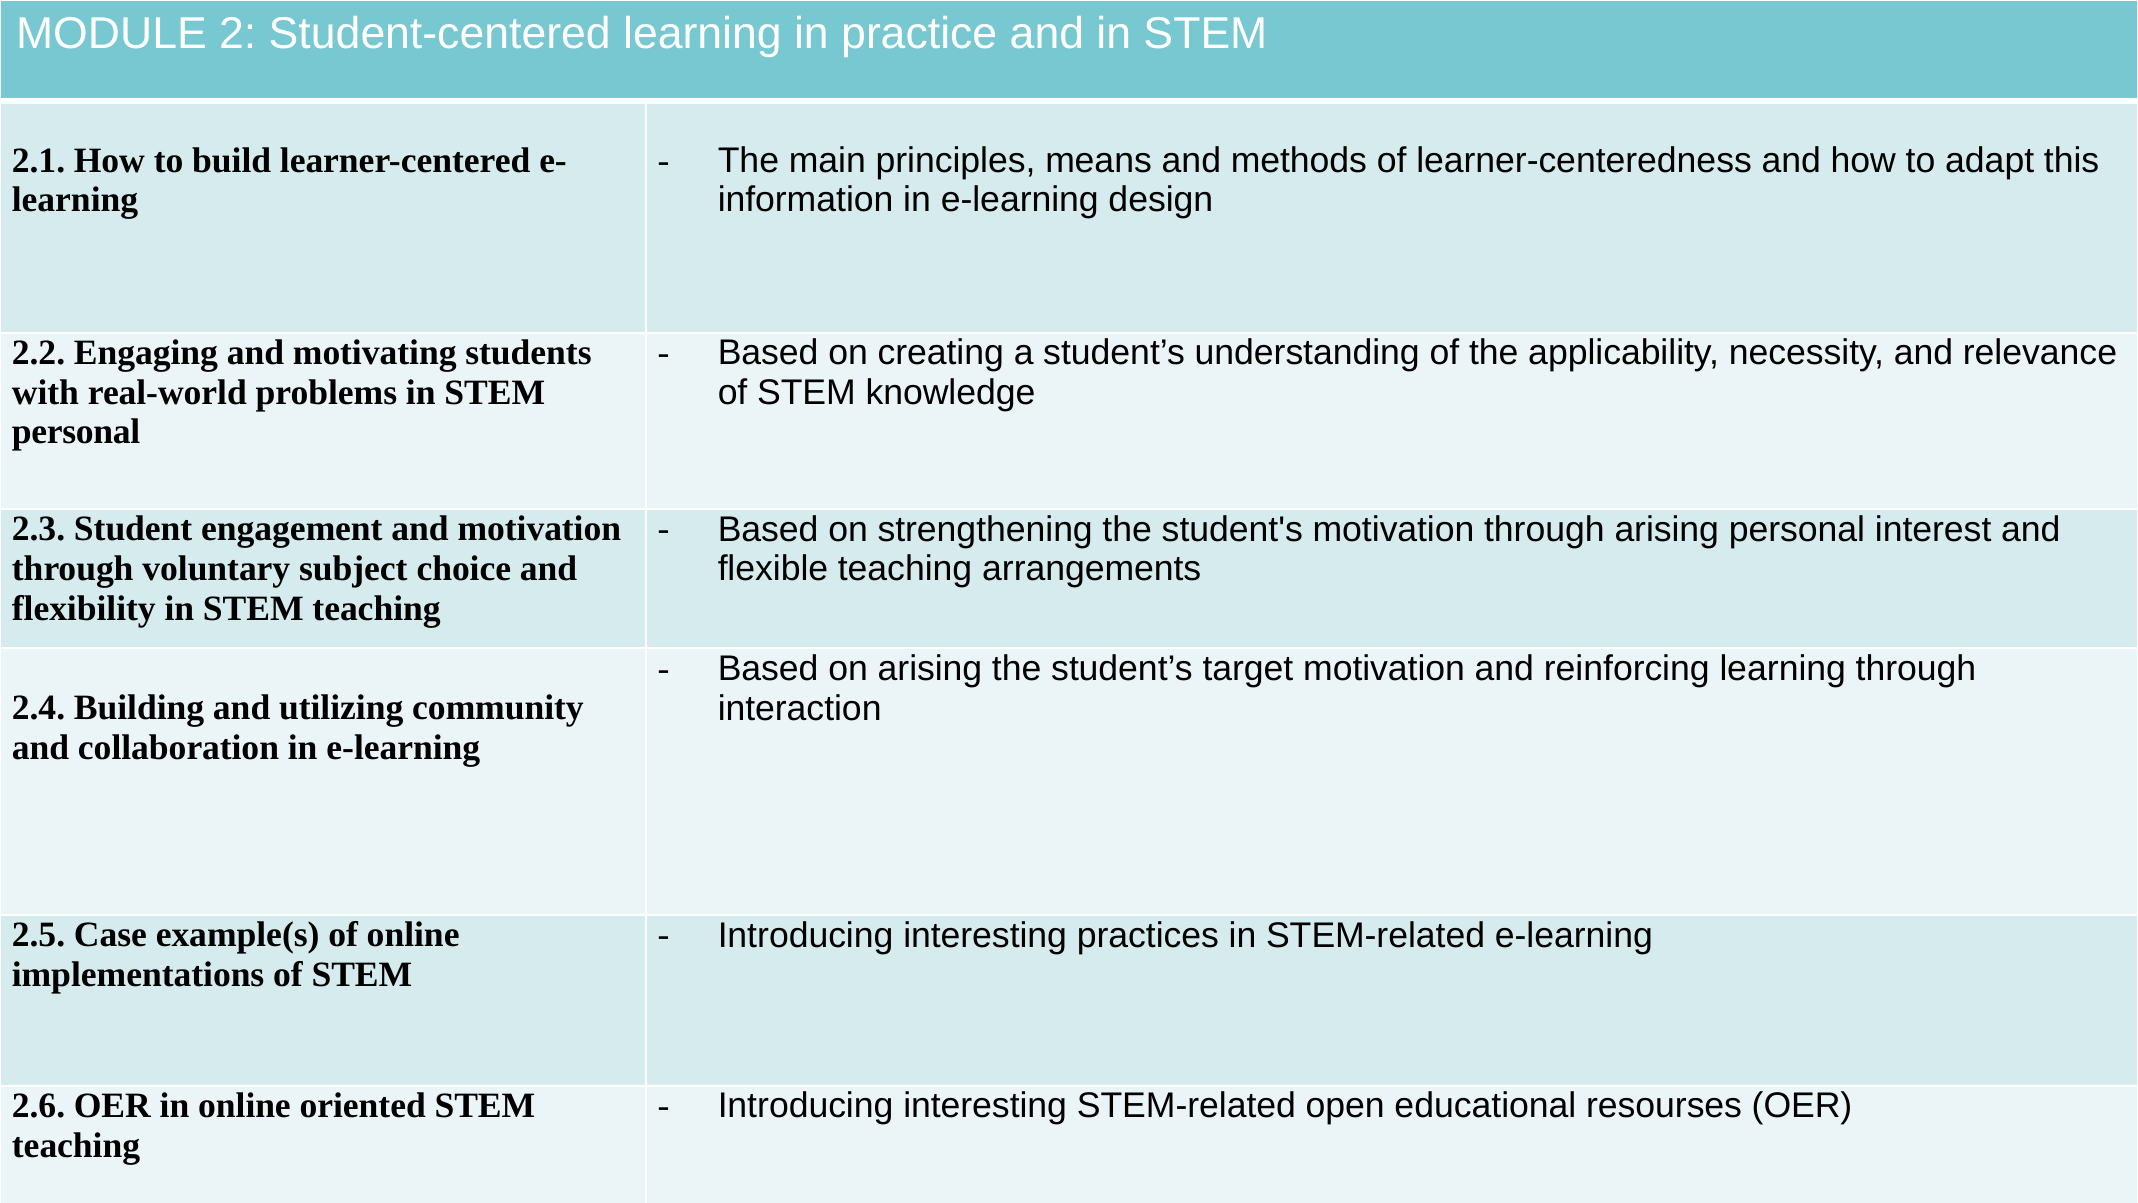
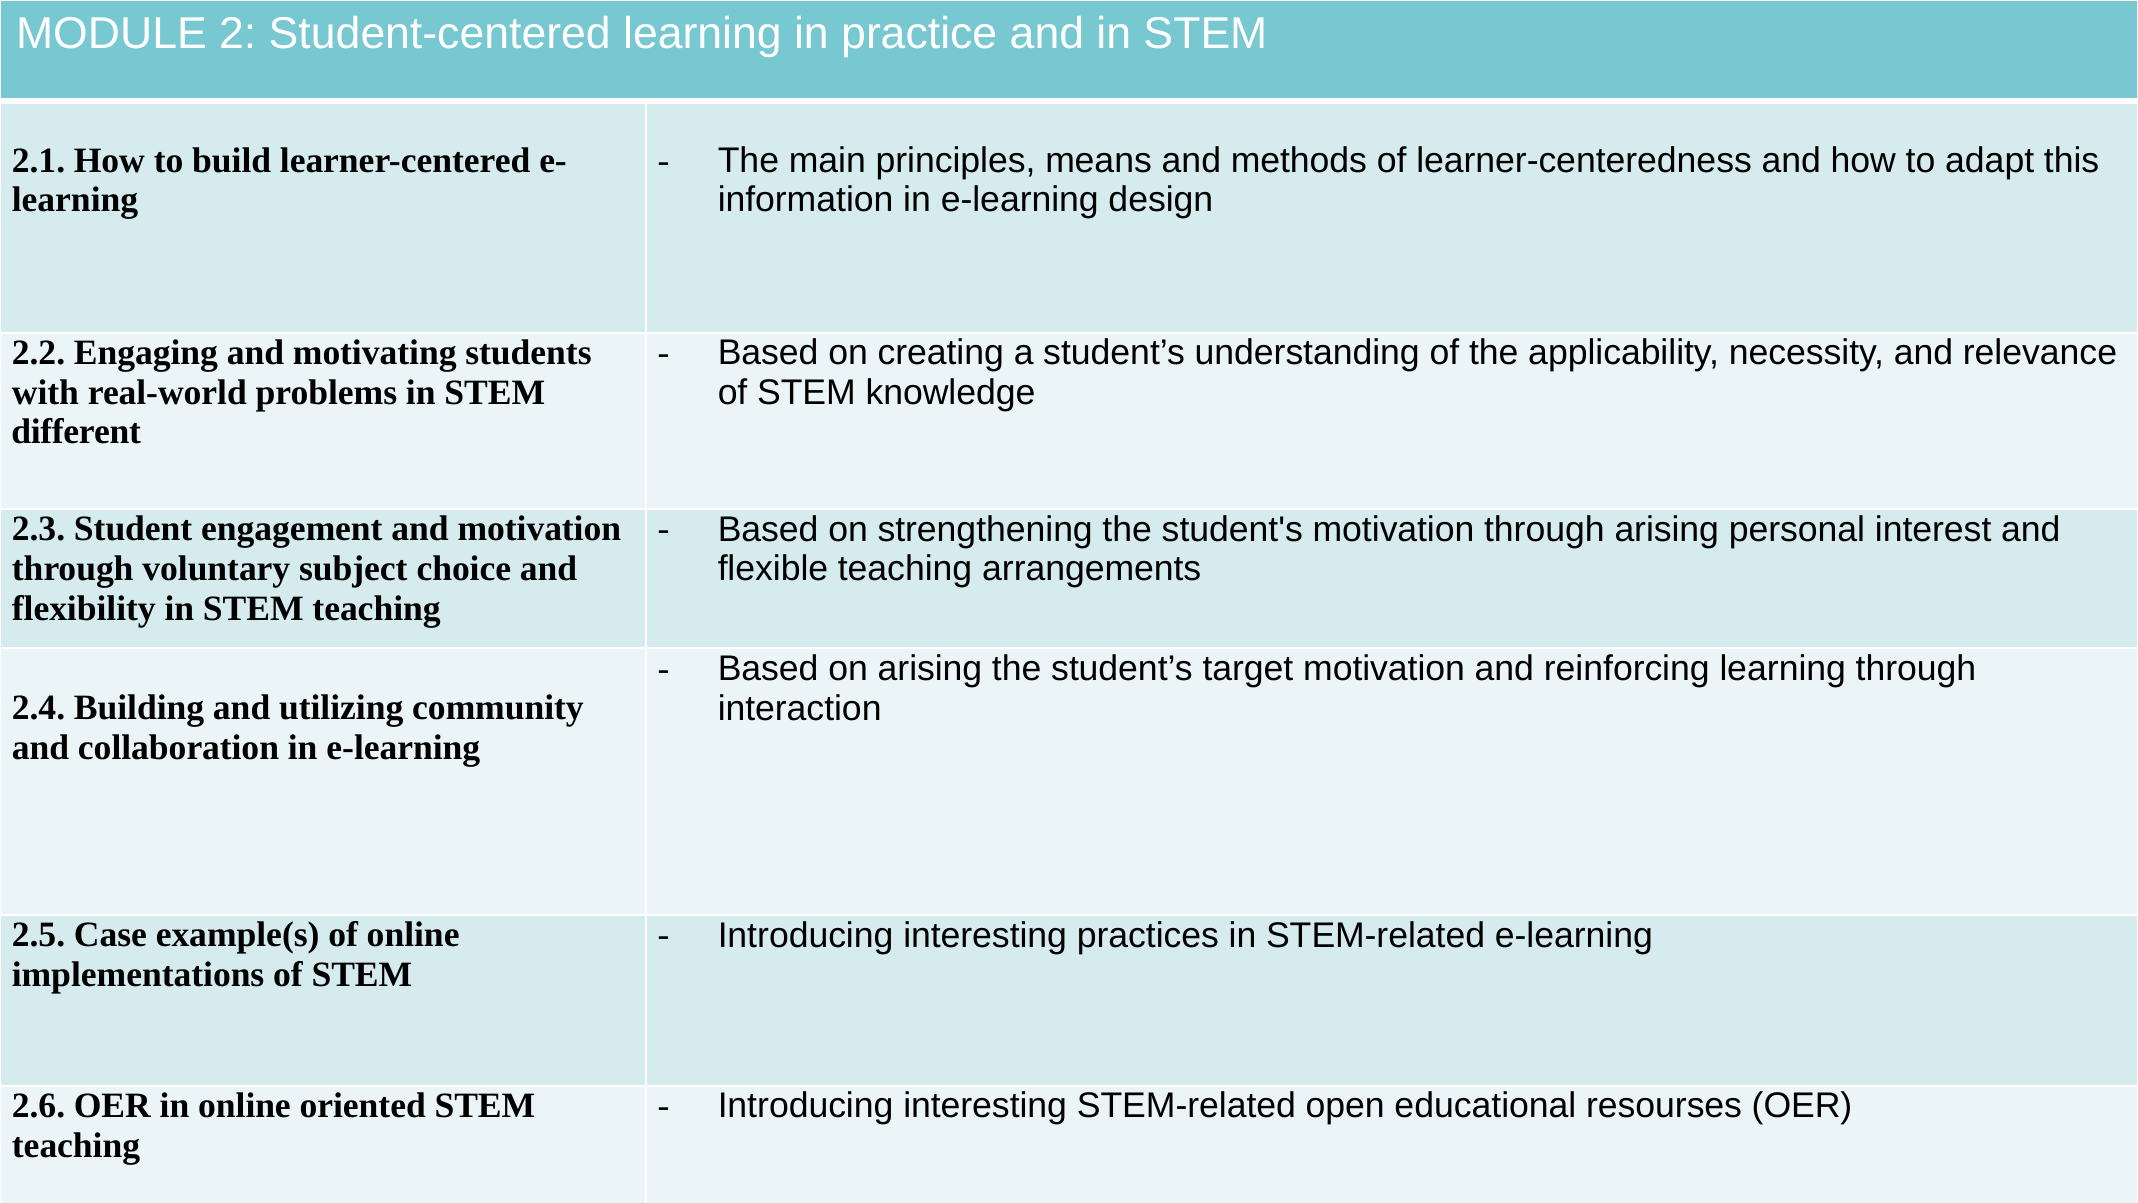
personal at (76, 432): personal -> different
